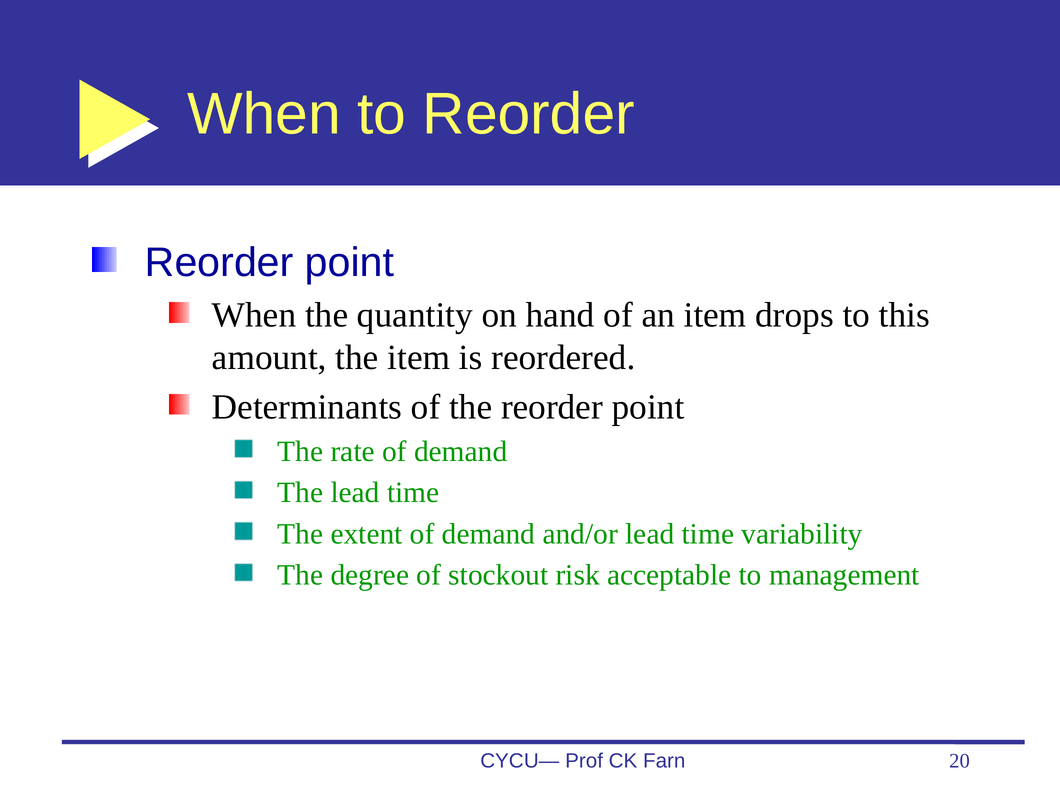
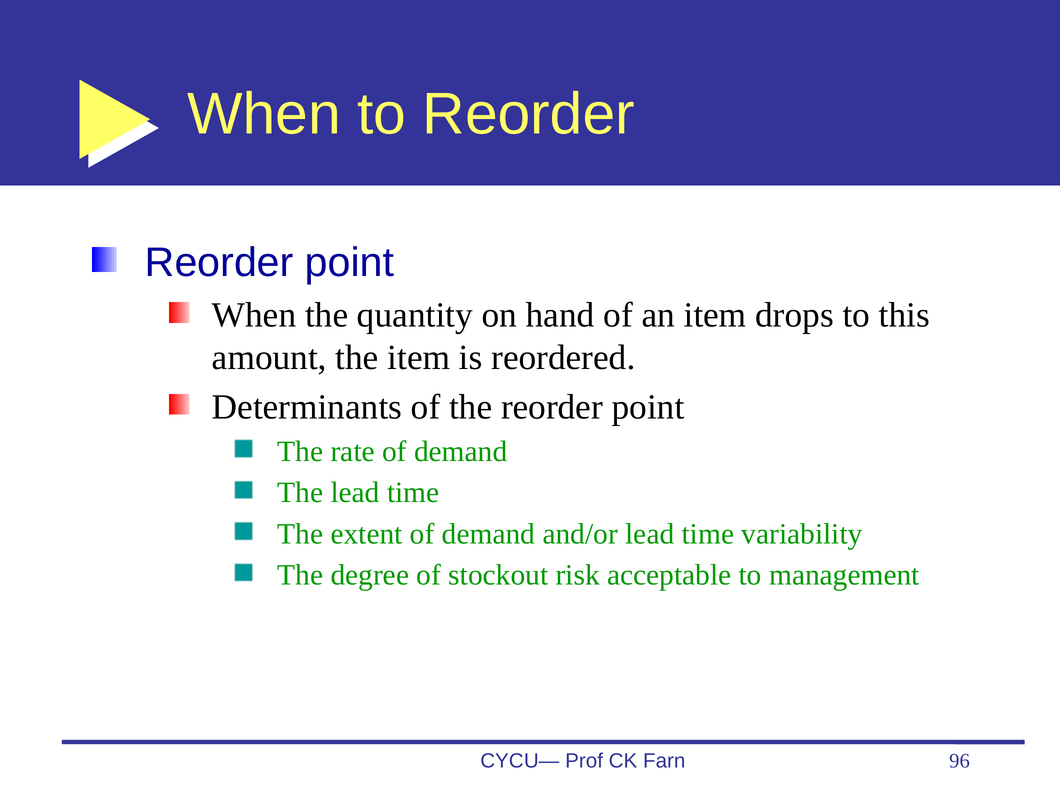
20: 20 -> 96
